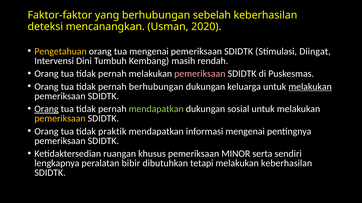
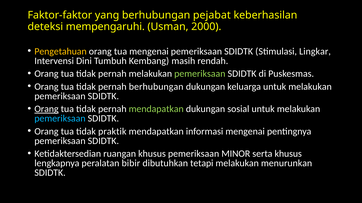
sebelah: sebelah -> pejabat
mencanangkan: mencanangkan -> mempengaruhi
2020: 2020 -> 2000
Diingat: Diingat -> Lingkar
pemeriksaan at (200, 74) colour: pink -> light green
melakukan at (310, 87) underline: present -> none
pemeriksaan at (60, 119) colour: yellow -> light blue
serta sendiri: sendiri -> khusus
melakukan keberhasilan: keberhasilan -> menurunkan
